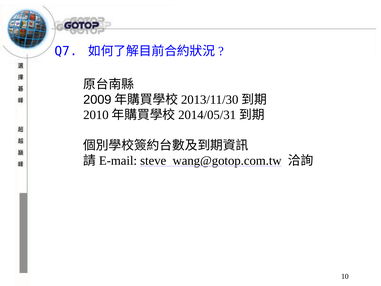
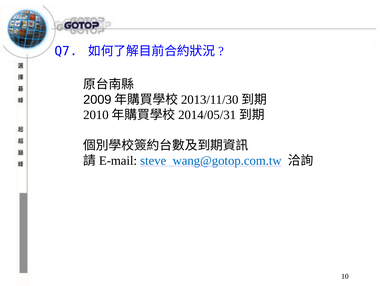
steve_wang@gotop.com.tw colour: black -> blue
